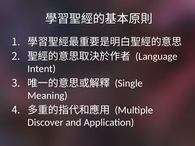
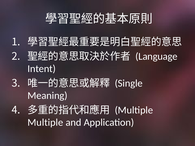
Discover at (45, 123): Discover -> Multiple
